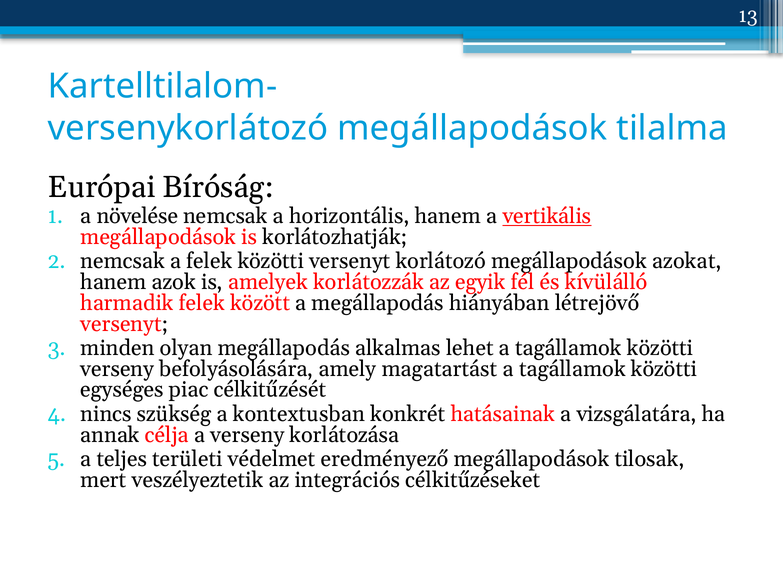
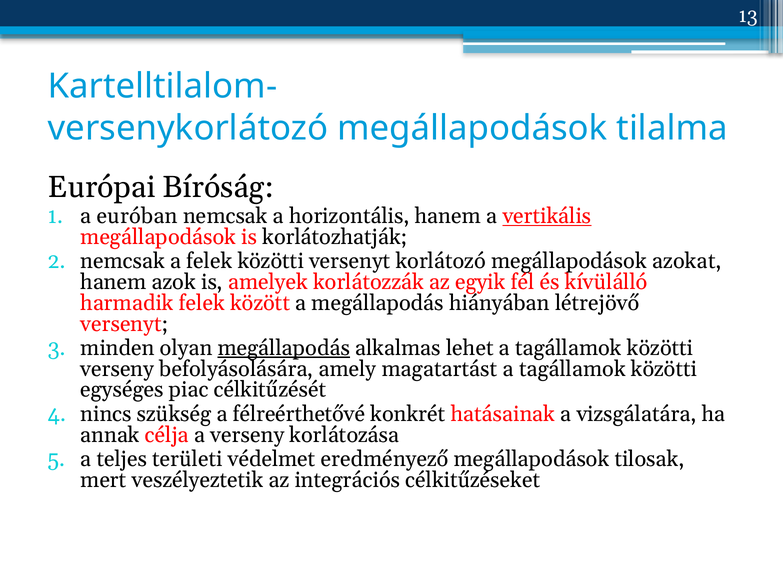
növelése: növelése -> euróban
megállapodás at (284, 348) underline: none -> present
kontextusban: kontextusban -> félreérthetővé
